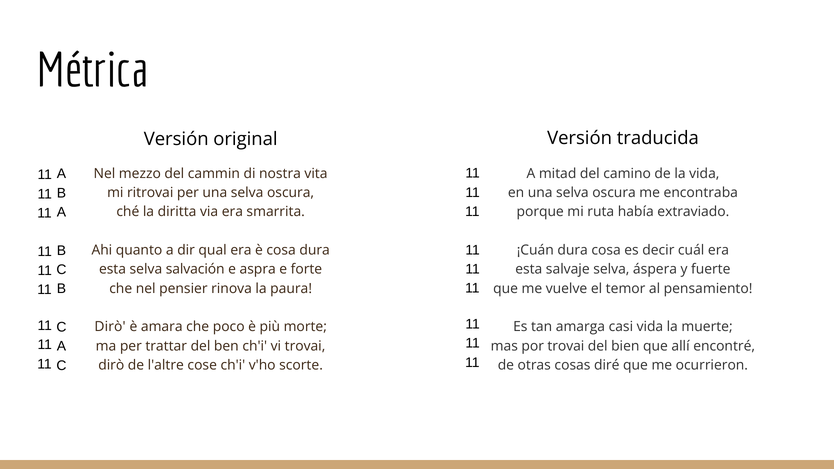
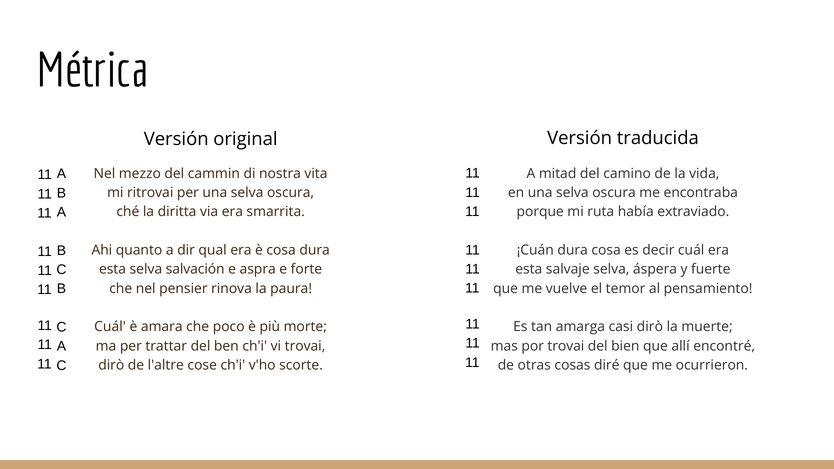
Dirò at (110, 327): Dirò -> Cuál
casi vida: vida -> dirò
